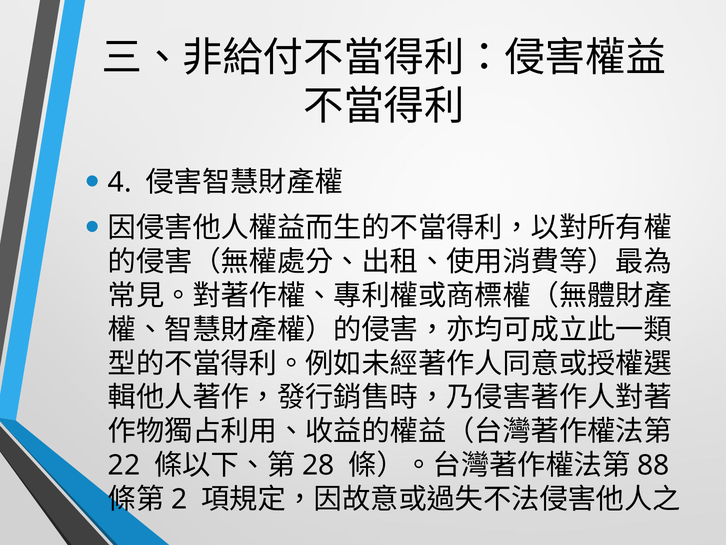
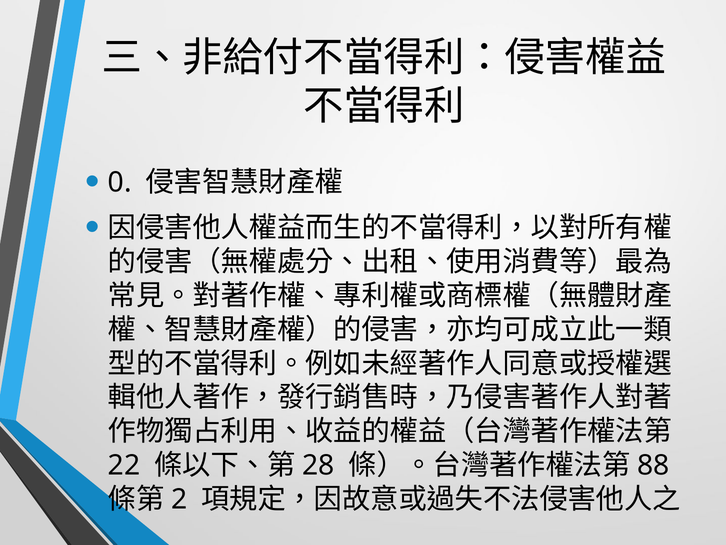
4: 4 -> 0
